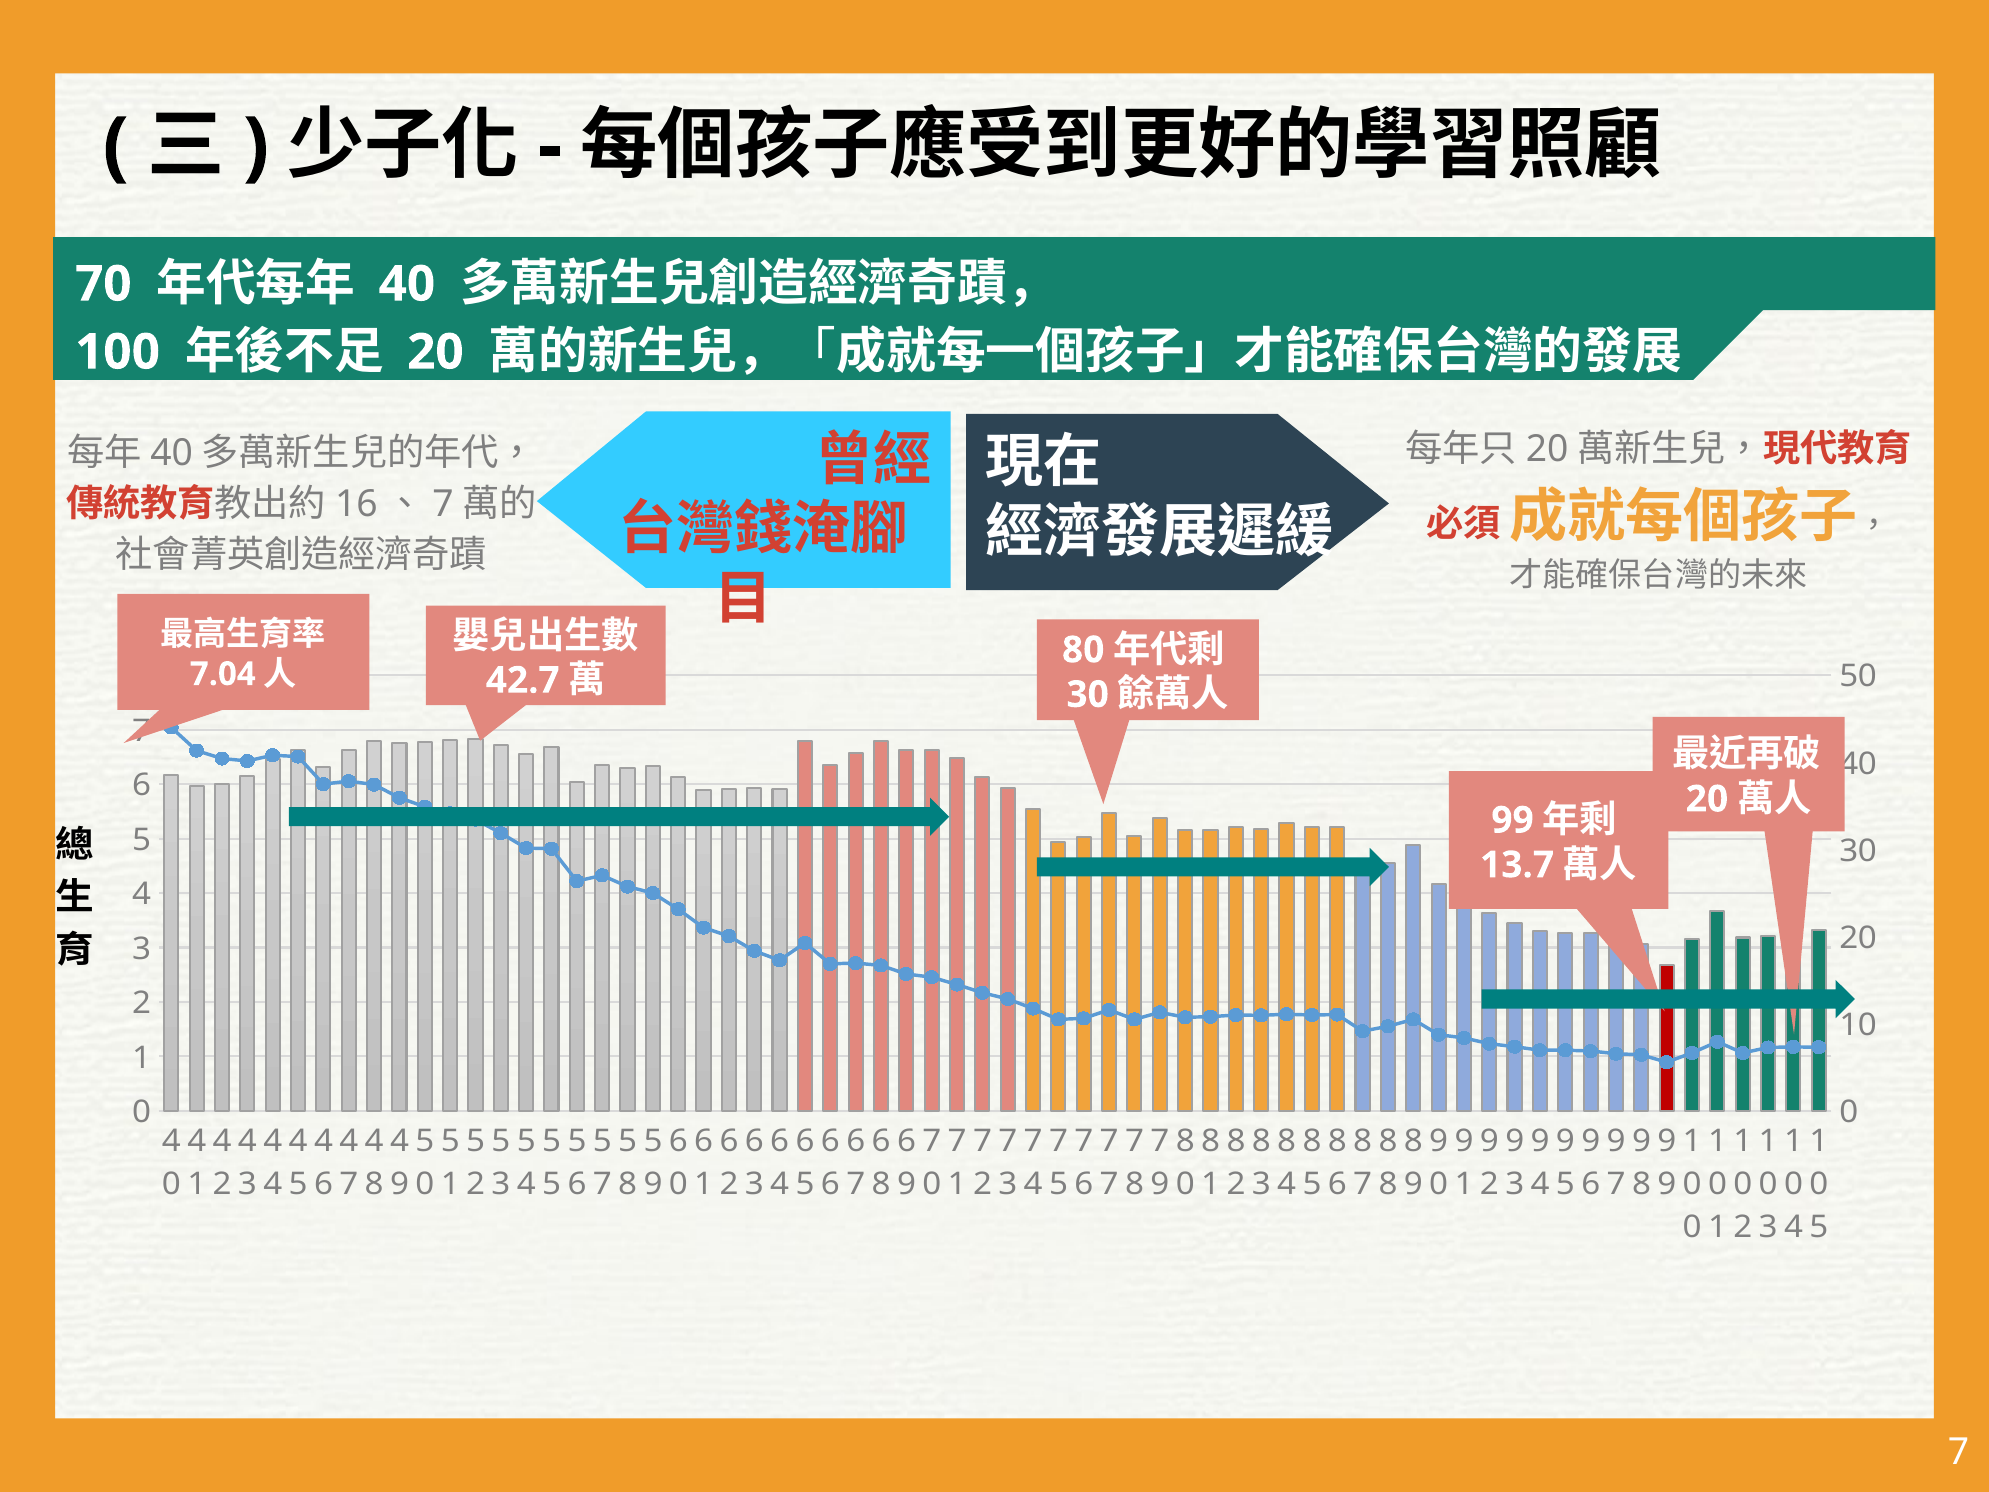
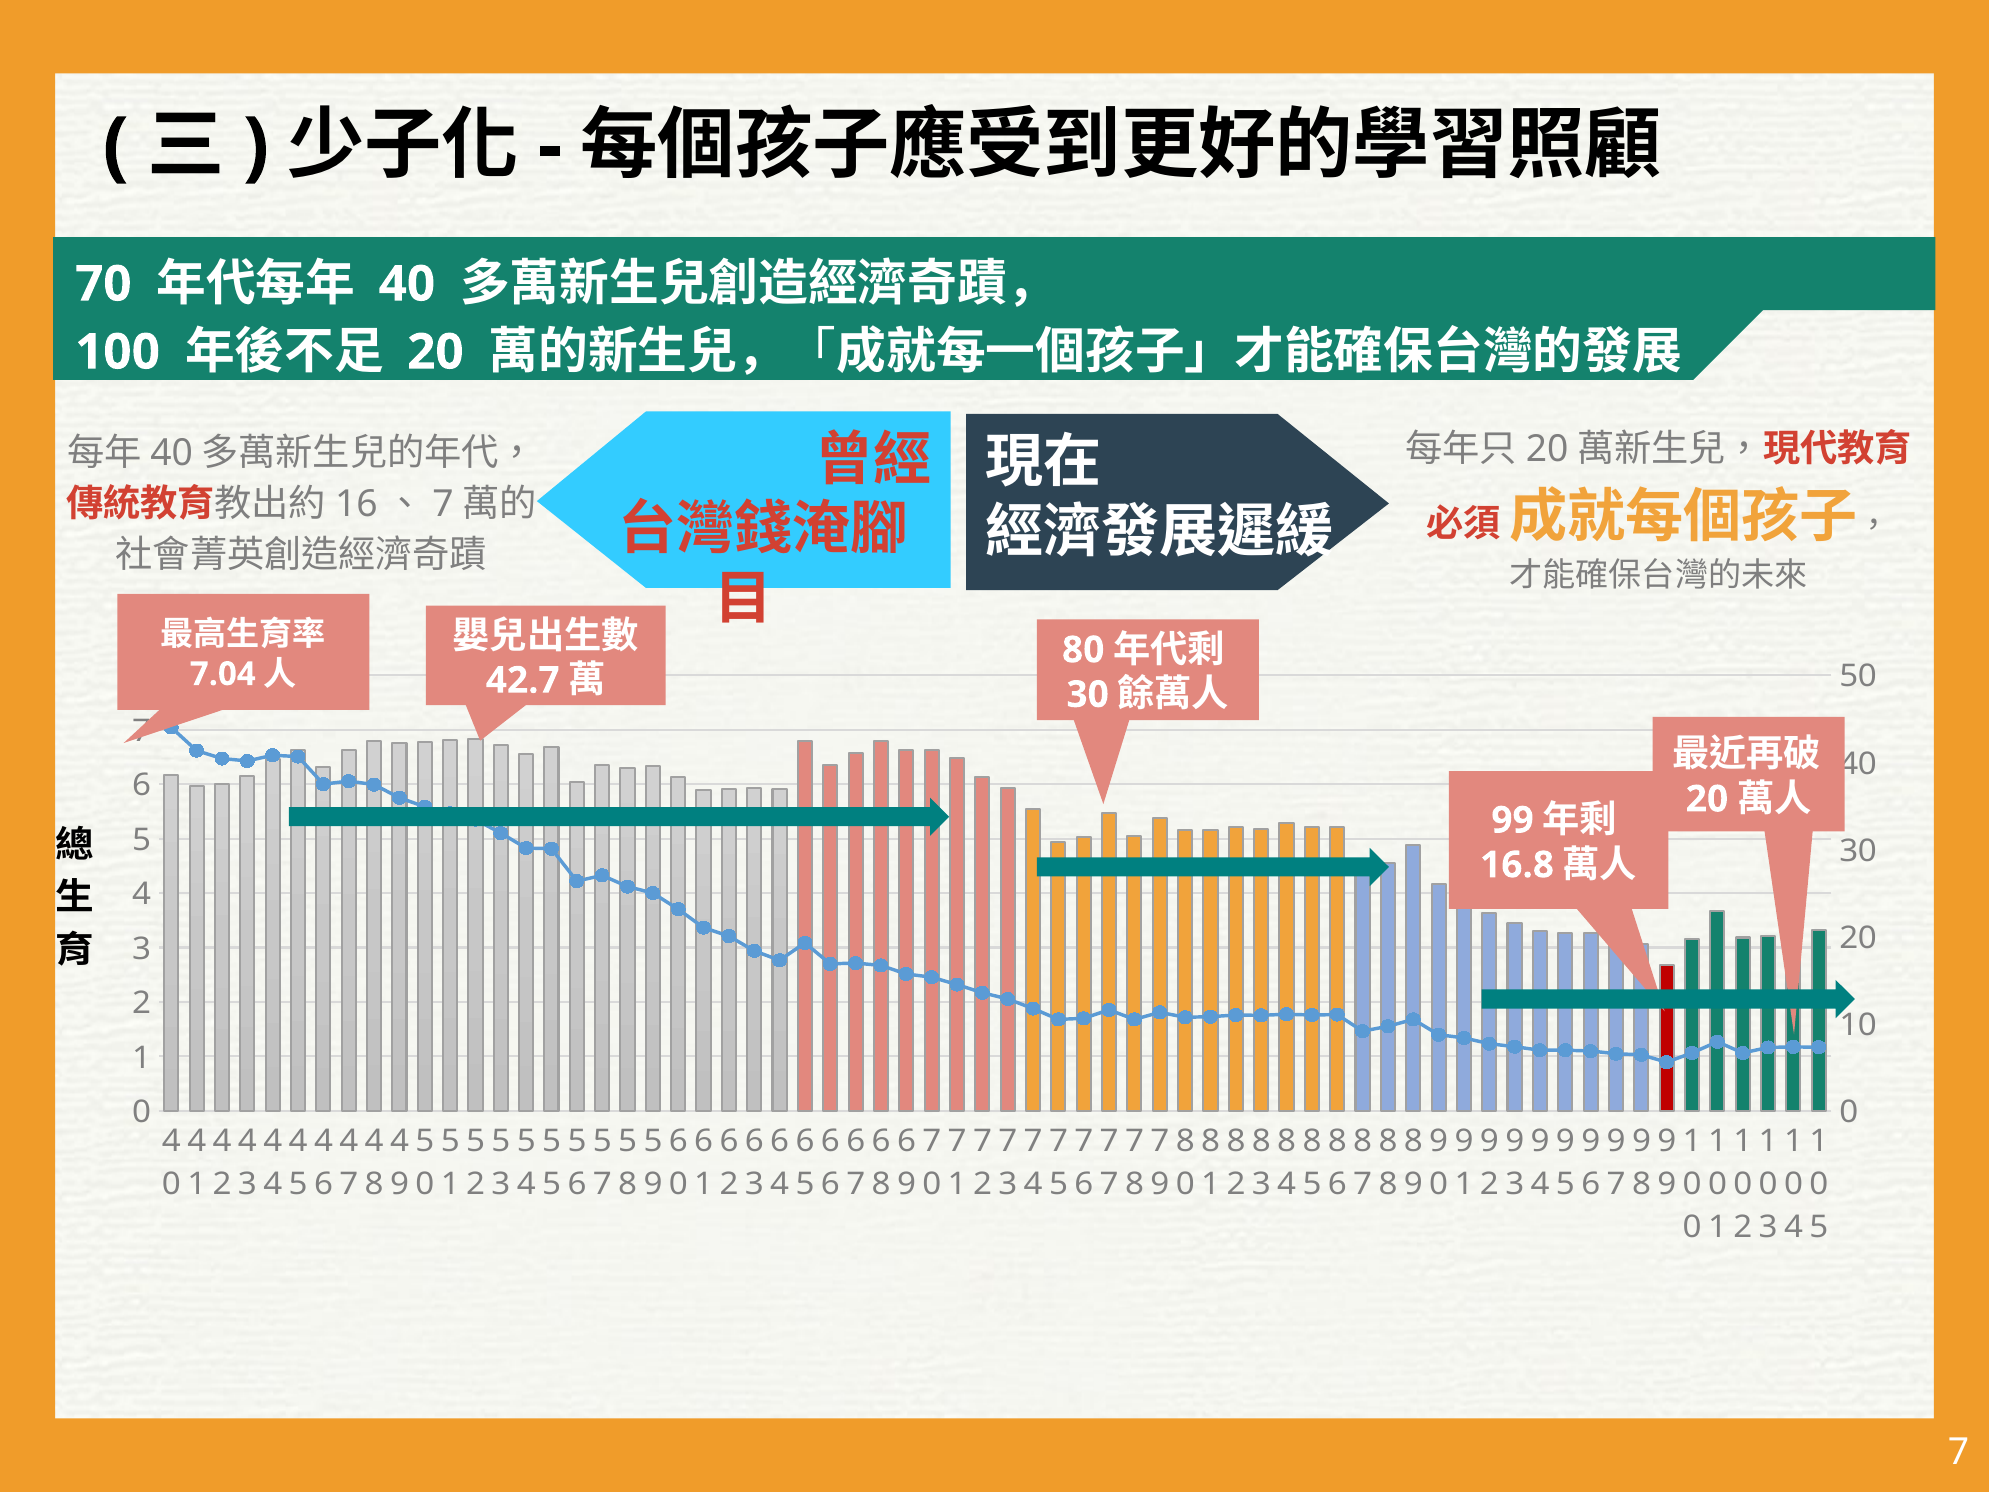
13.7: 13.7 -> 16.8
